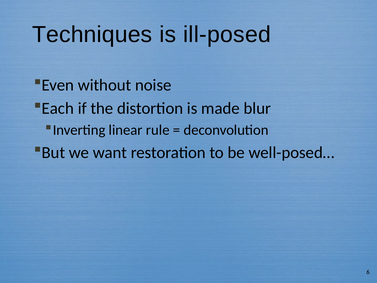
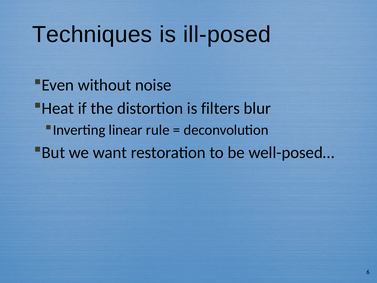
Each: Each -> Heat
made: made -> filters
